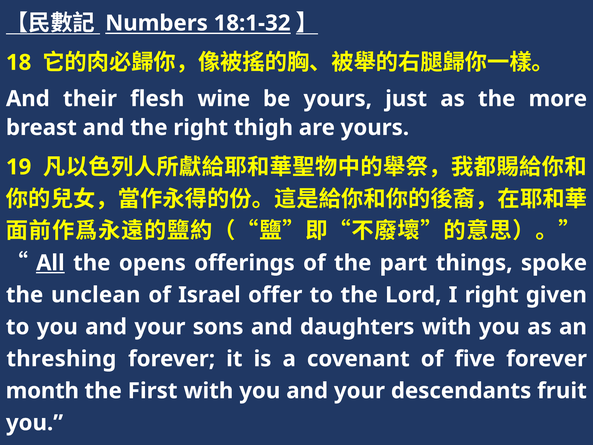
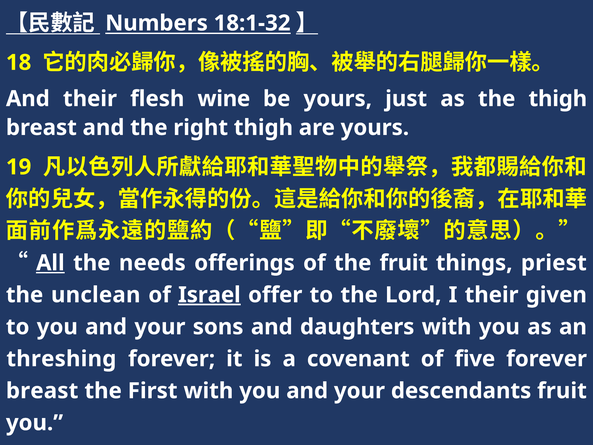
the more: more -> thigh
opens: opens -> needs
the part: part -> fruit
spoke: spoke -> priest
Israel underline: none -> present
I right: right -> their
month at (42, 391): month -> breast
